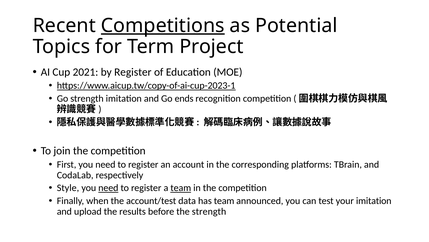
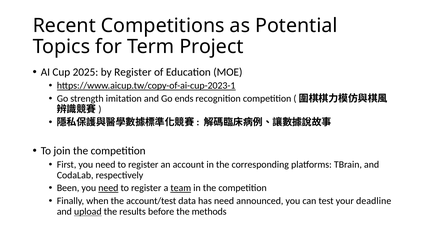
Competitions underline: present -> none
2021: 2021 -> 2025
Style: Style -> Been
has team: team -> need
your imitation: imitation -> deadline
upload underline: none -> present
the strength: strength -> methods
